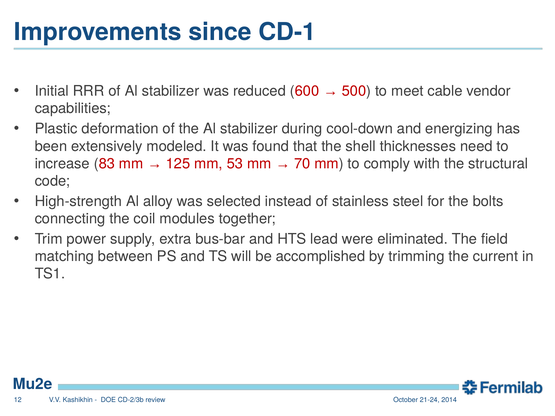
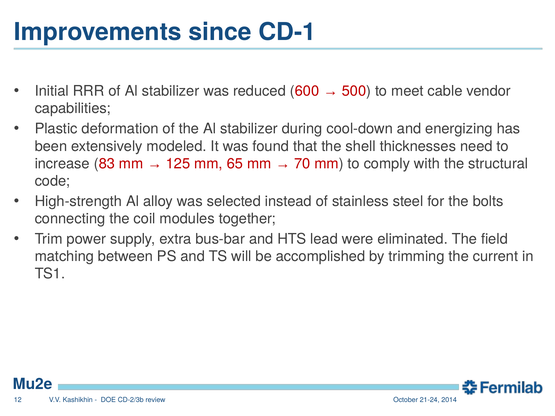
53: 53 -> 65
